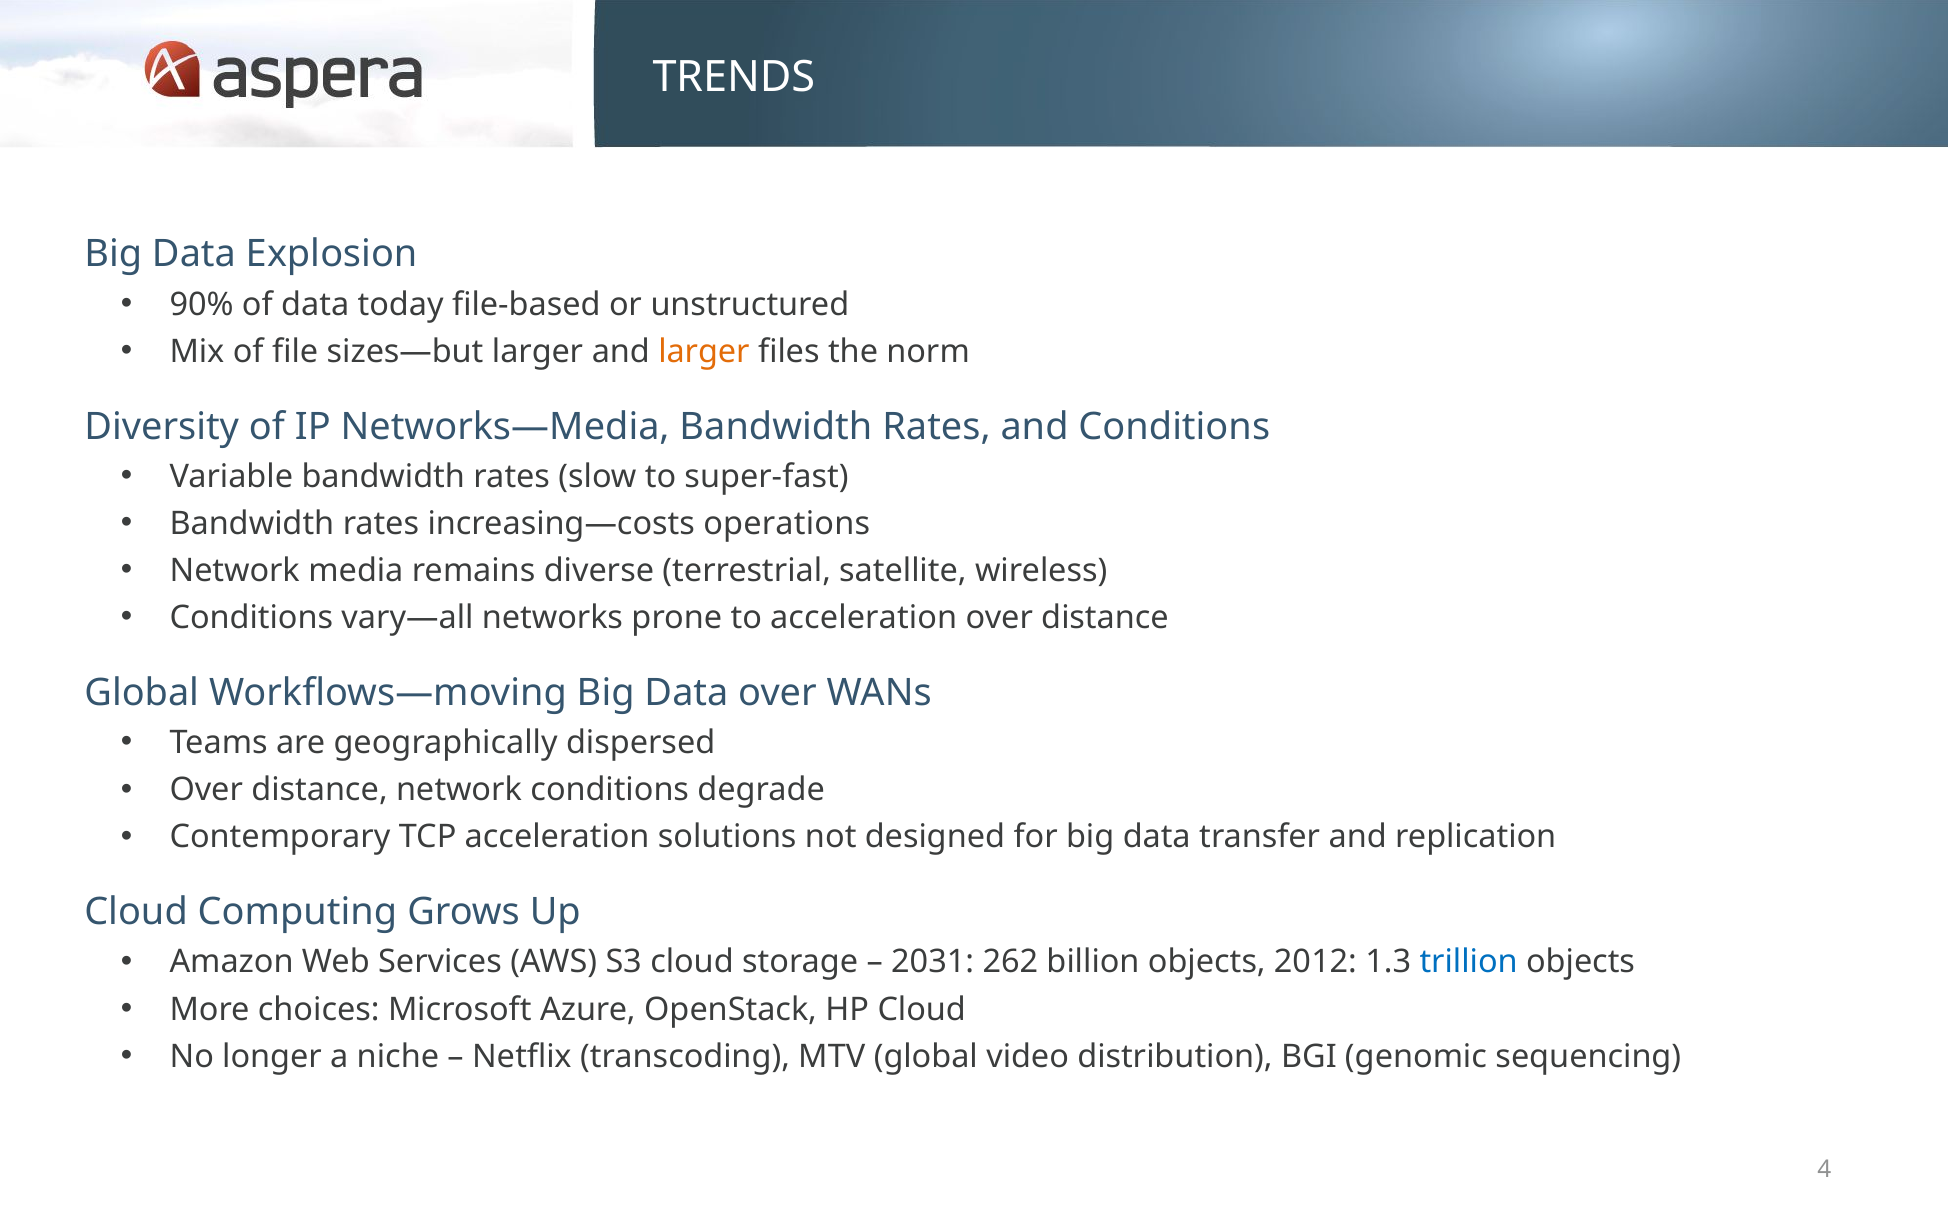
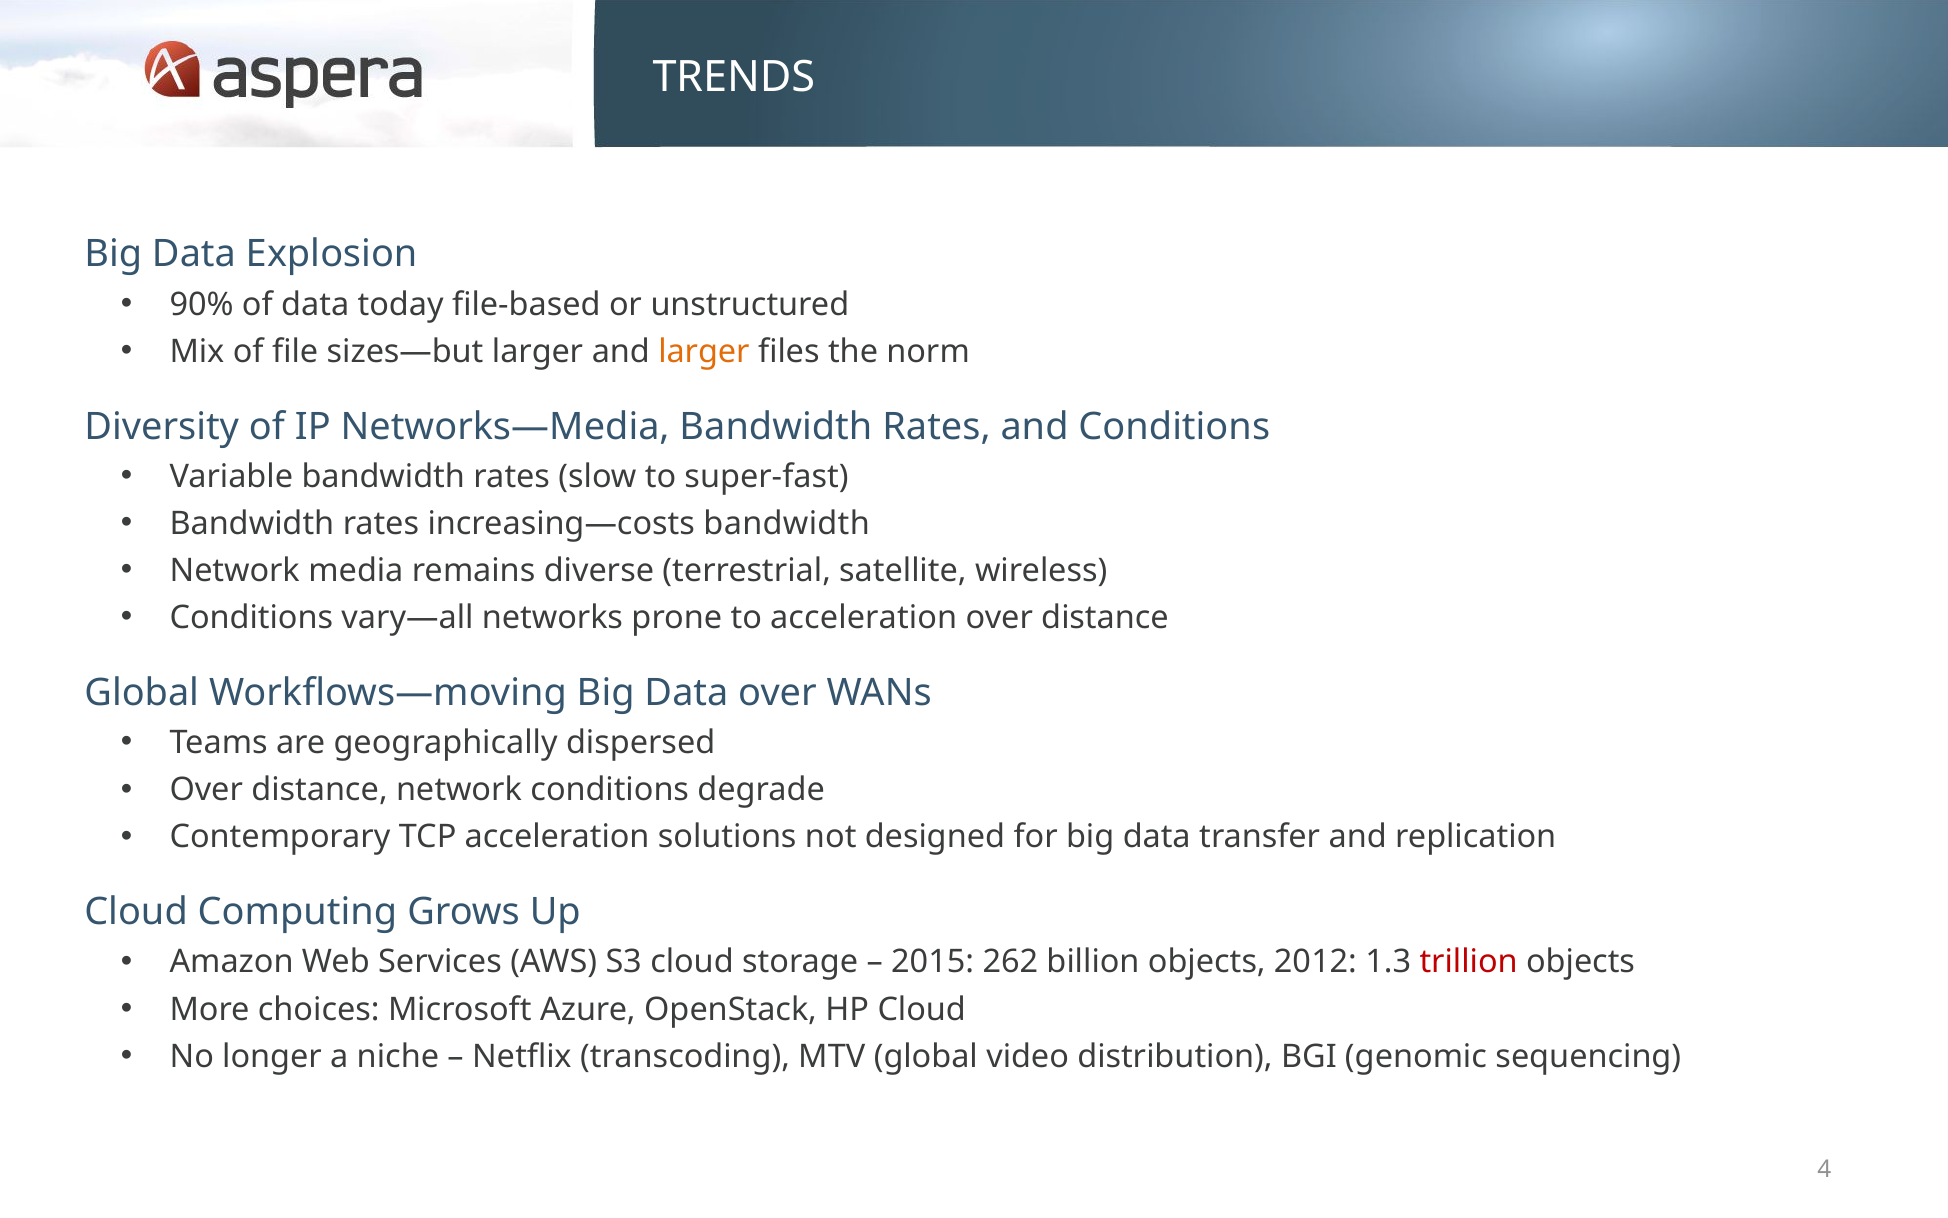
increasing—costs operations: operations -> bandwidth
2031: 2031 -> 2015
trillion colour: blue -> red
